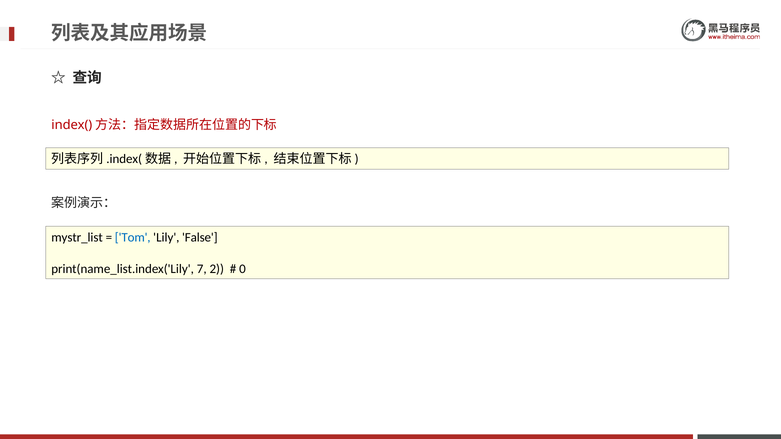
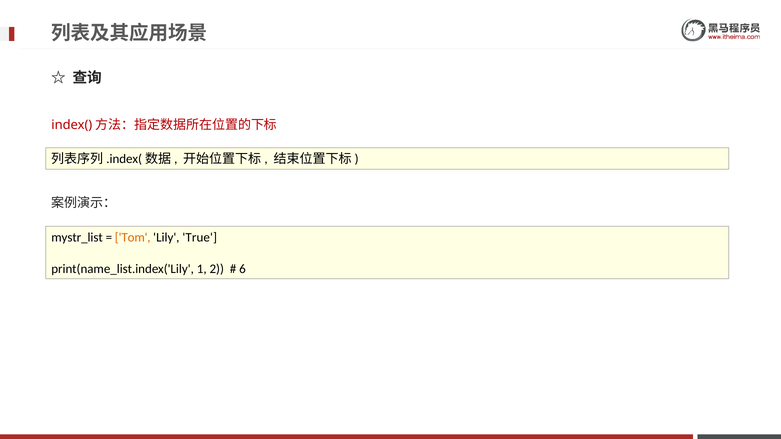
Tom colour: blue -> orange
False: False -> True
7: 7 -> 1
0: 0 -> 6
